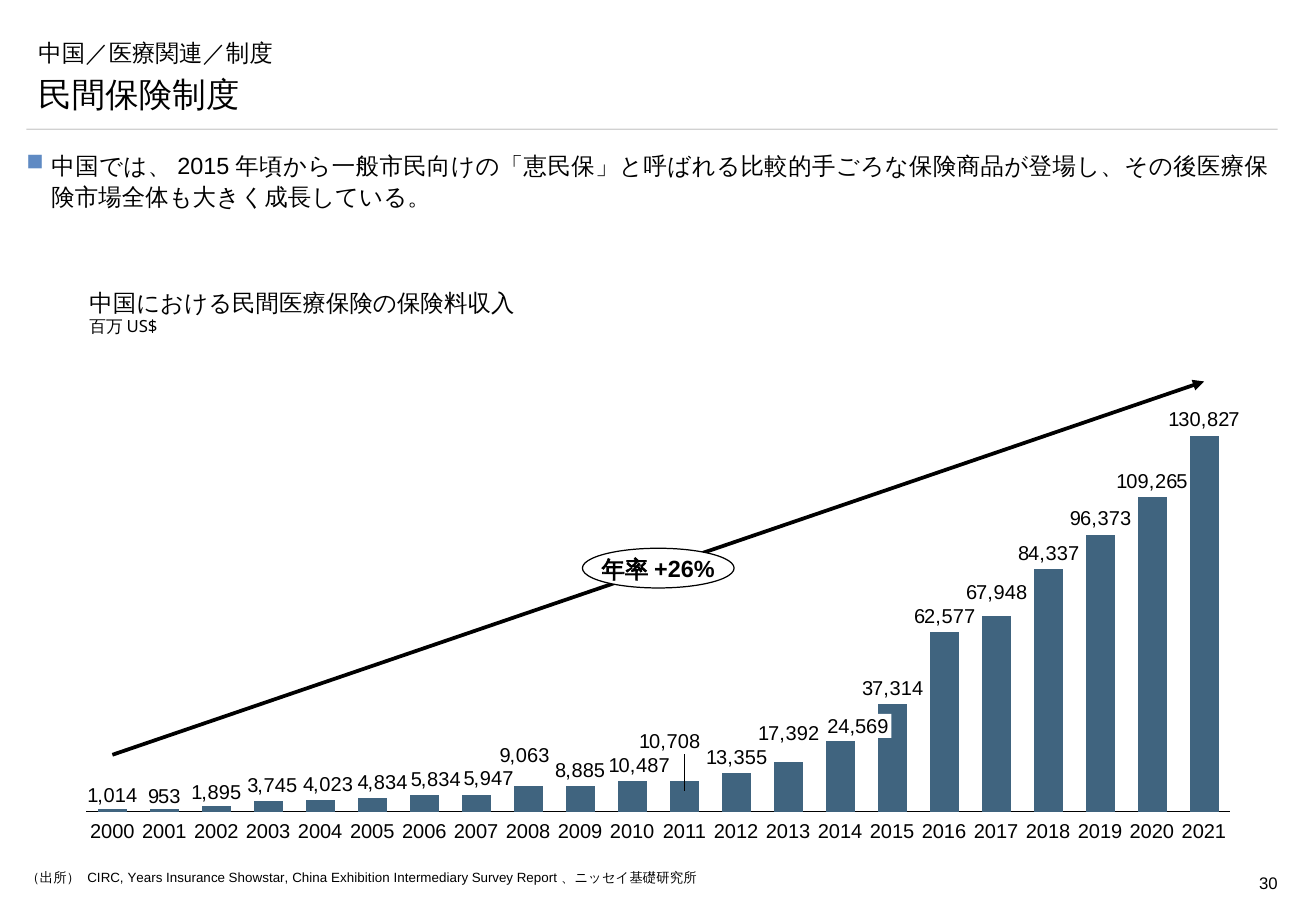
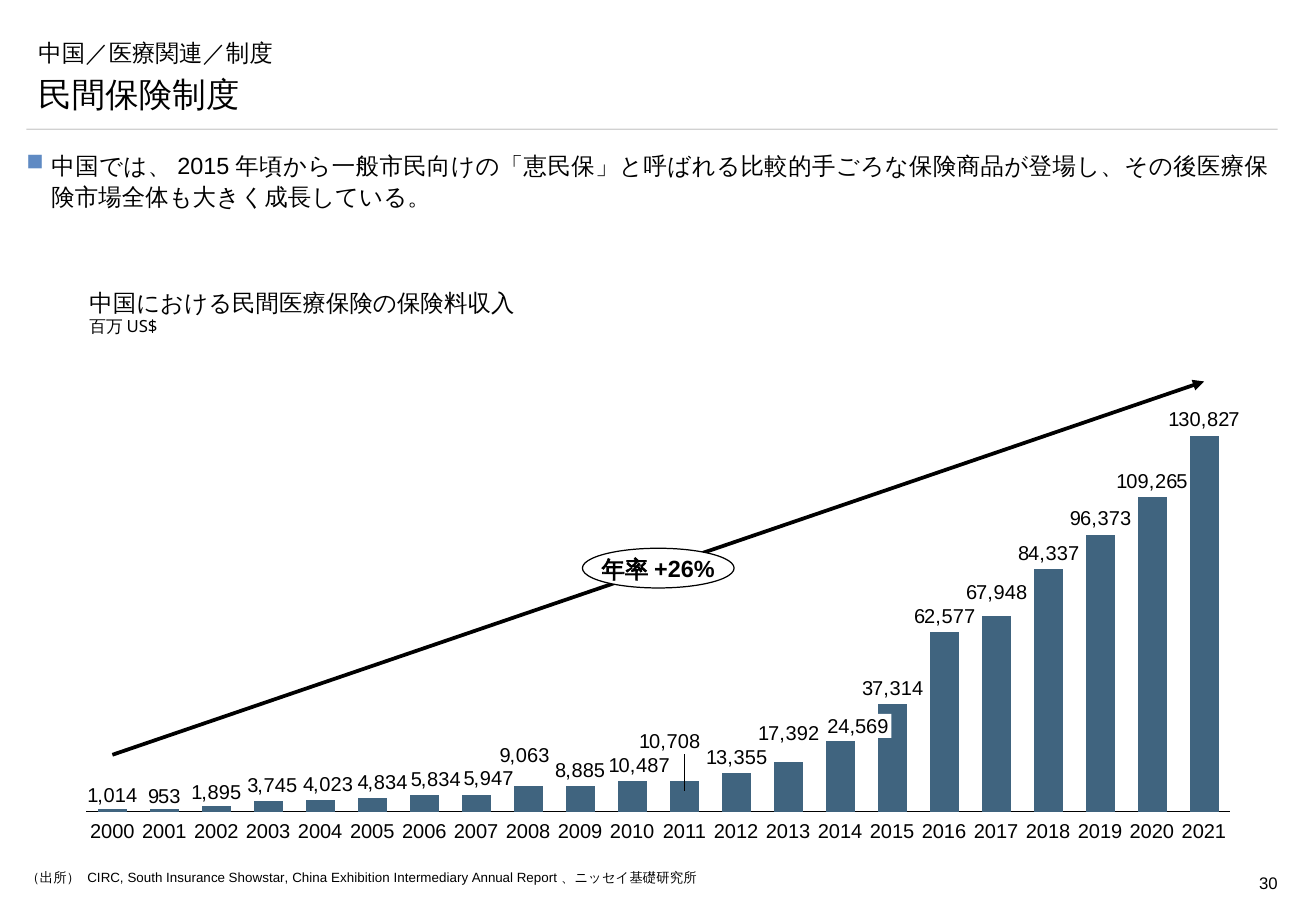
Years: Years -> South
Survey: Survey -> Annual
